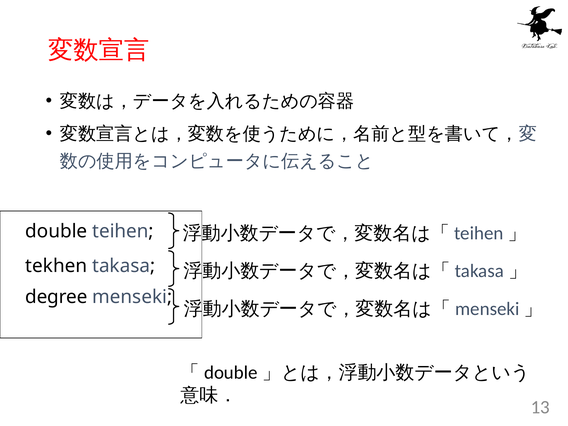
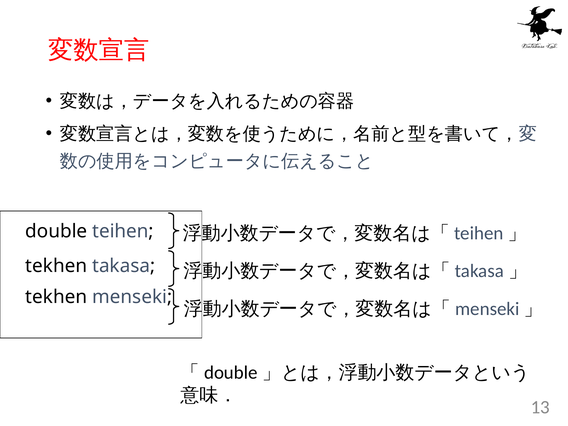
degree at (56, 297): degree -> tekhen
